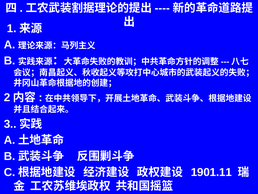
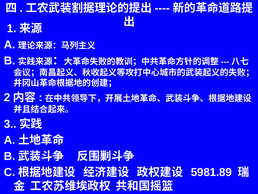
1901.11: 1901.11 -> 5981.89
